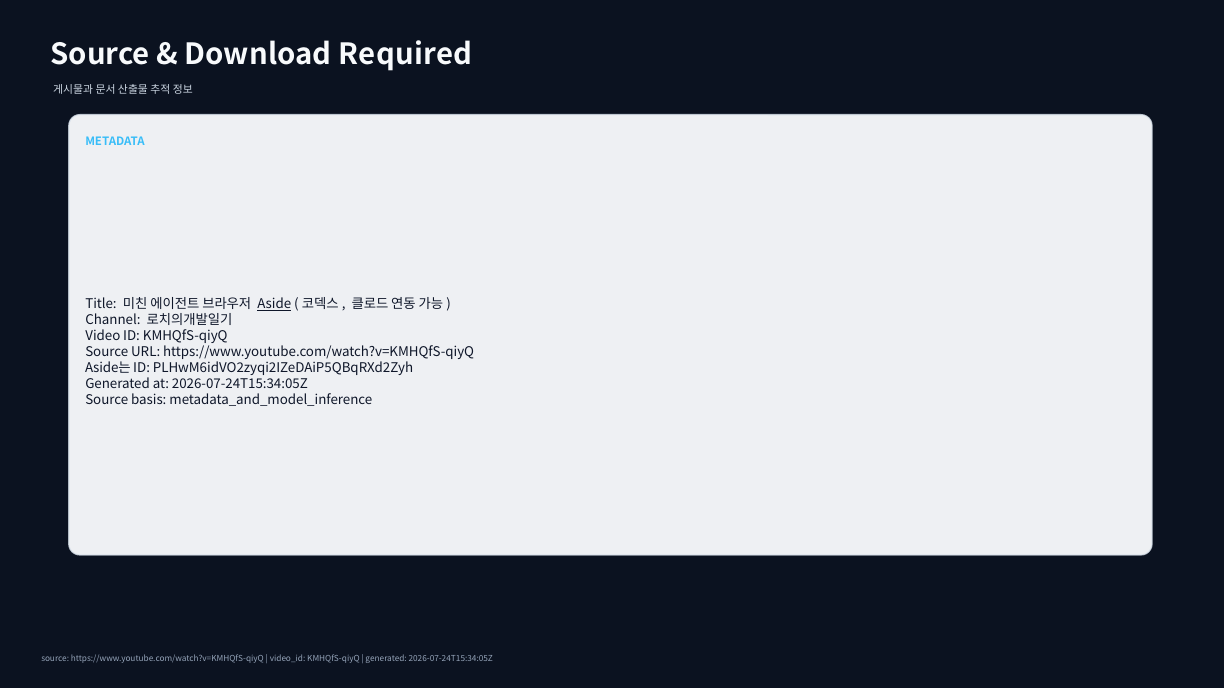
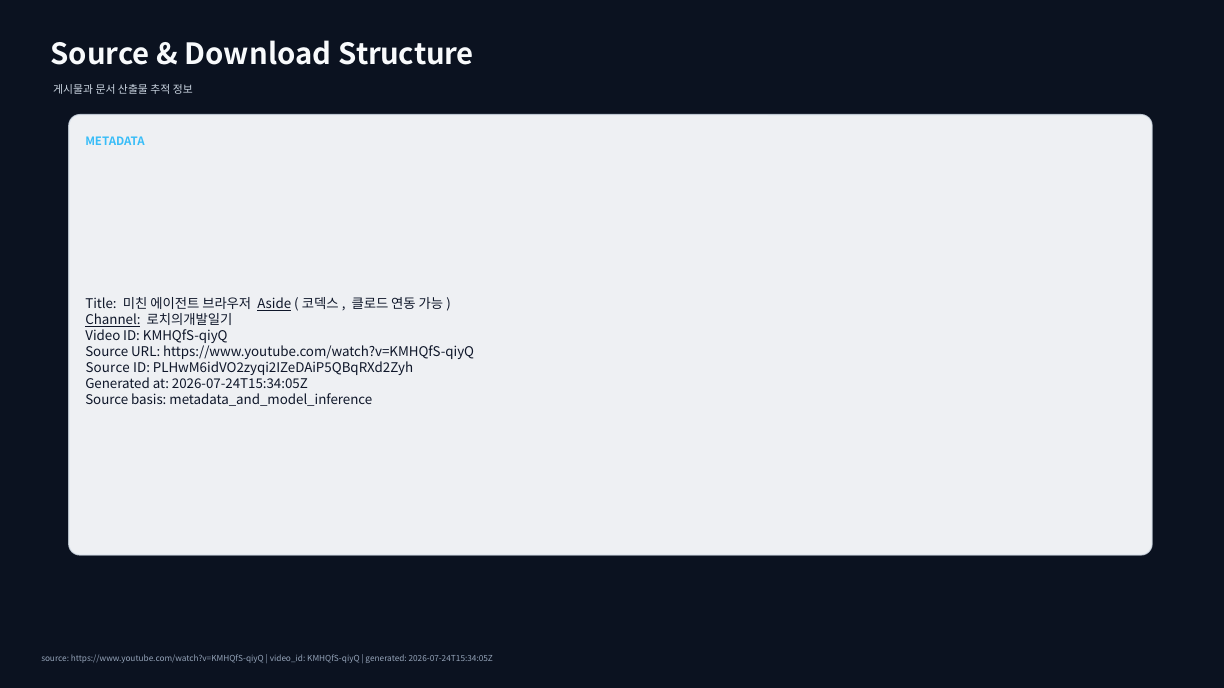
Required: Required -> Structure
Channel underline: none -> present
Aside는 at (108, 368): Aside는 -> Source
